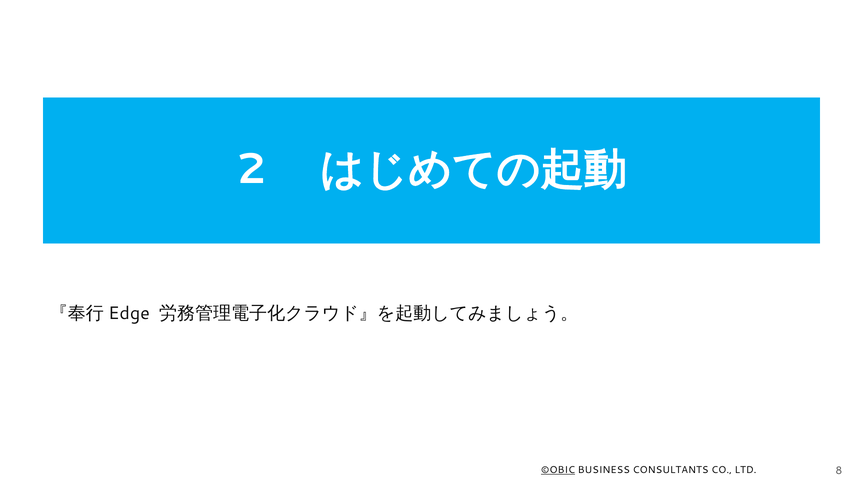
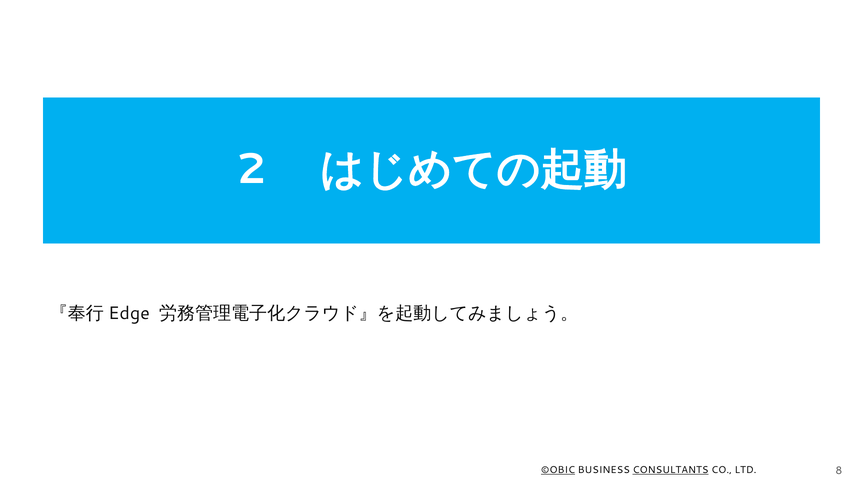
CONSULTANTS underline: none -> present
